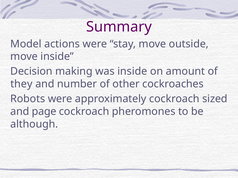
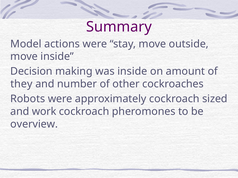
page: page -> work
although: although -> overview
